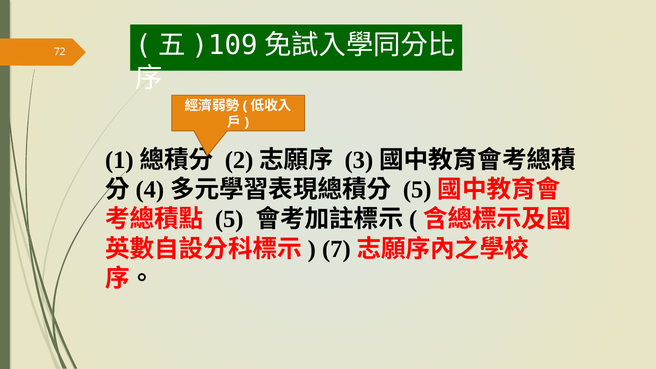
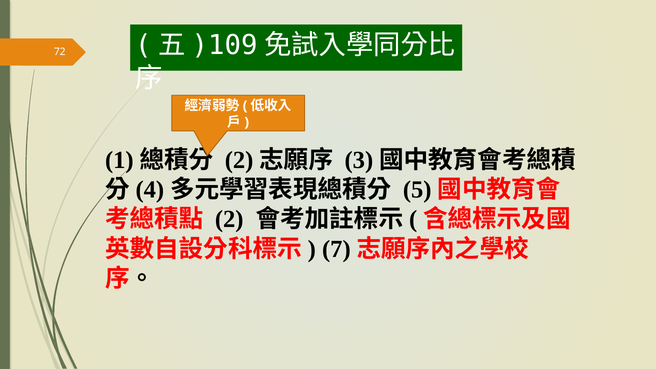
5 at (229, 219): 5 -> 2
